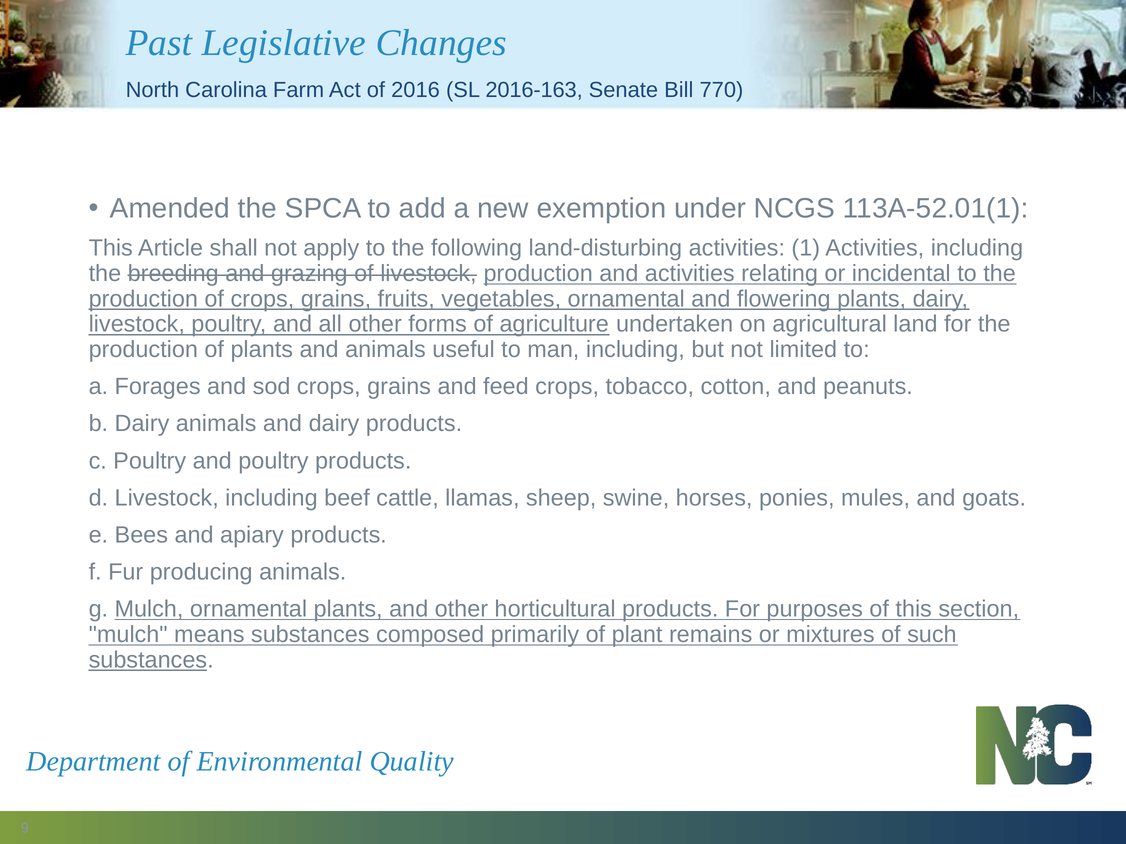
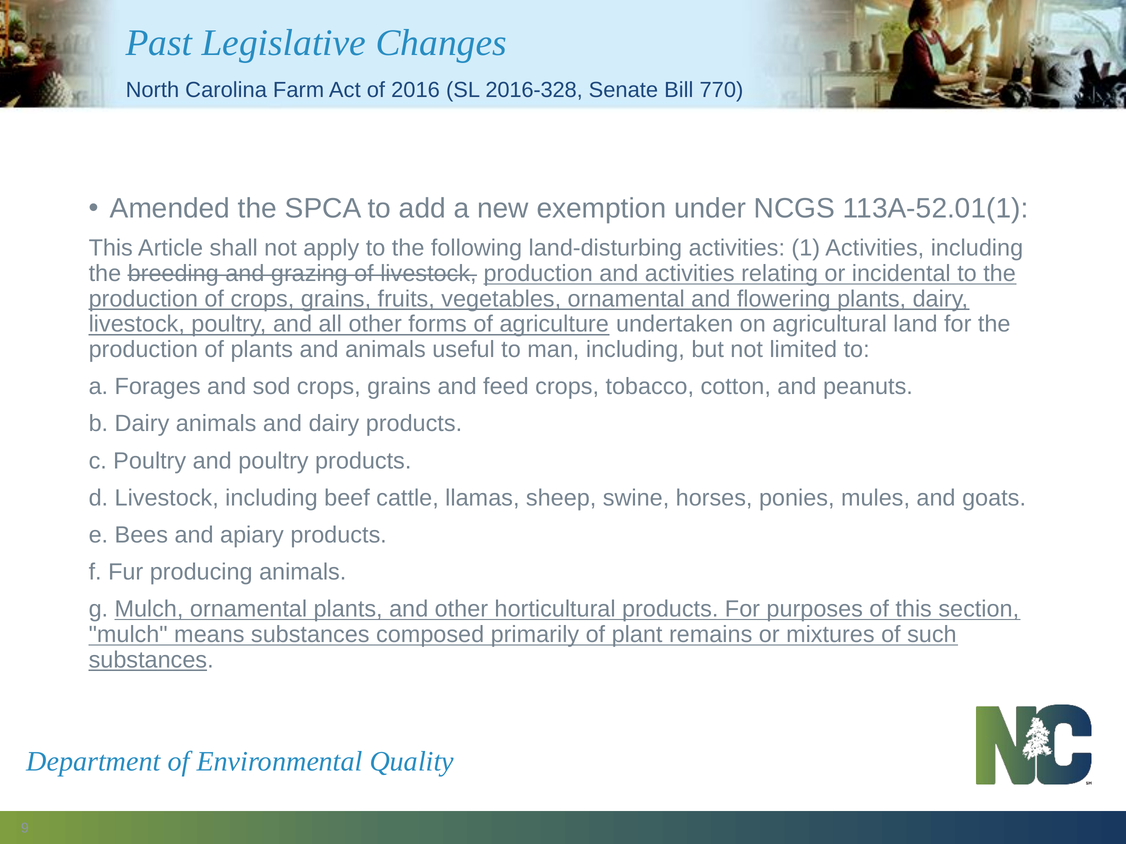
2016-163: 2016-163 -> 2016-328
